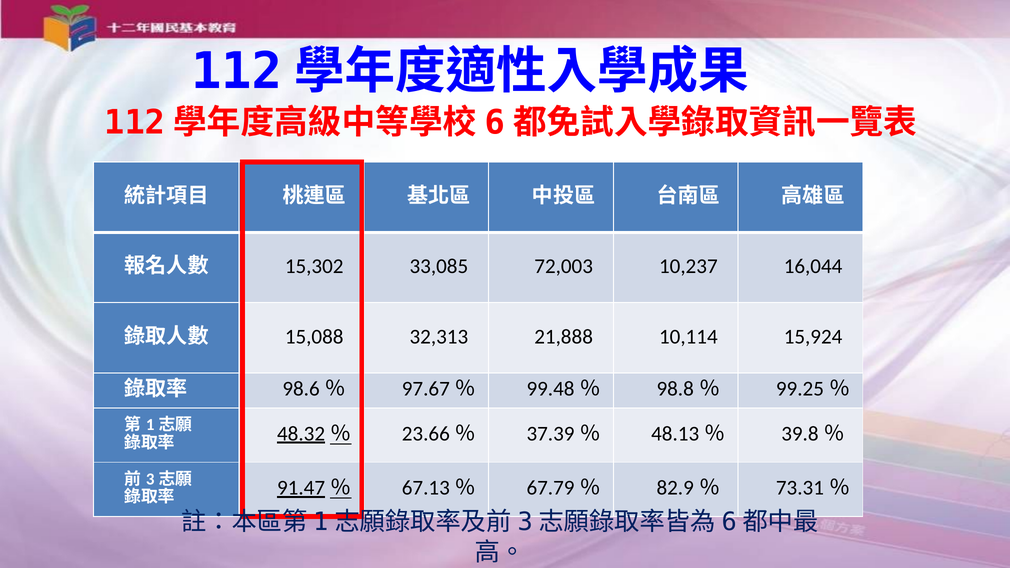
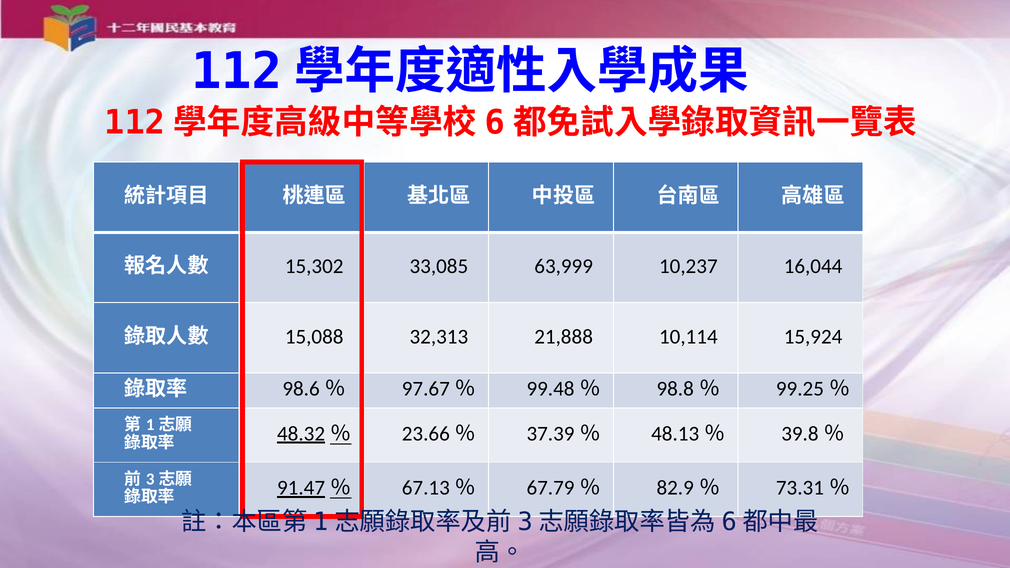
72,003: 72,003 -> 63,999
